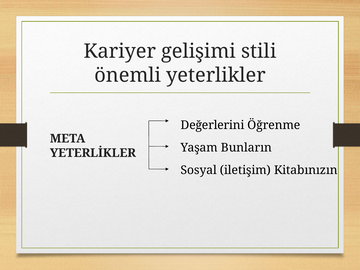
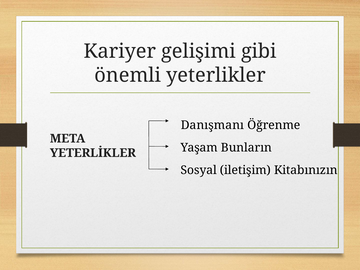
stili: stili -> gibi
Değerlerini: Değerlerini -> Danışmanı
